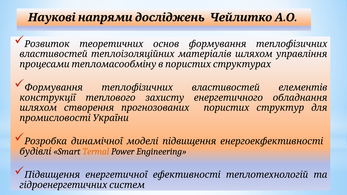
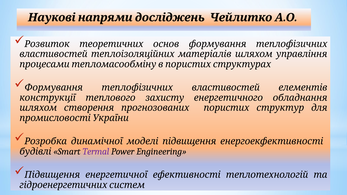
Termal colour: orange -> purple
